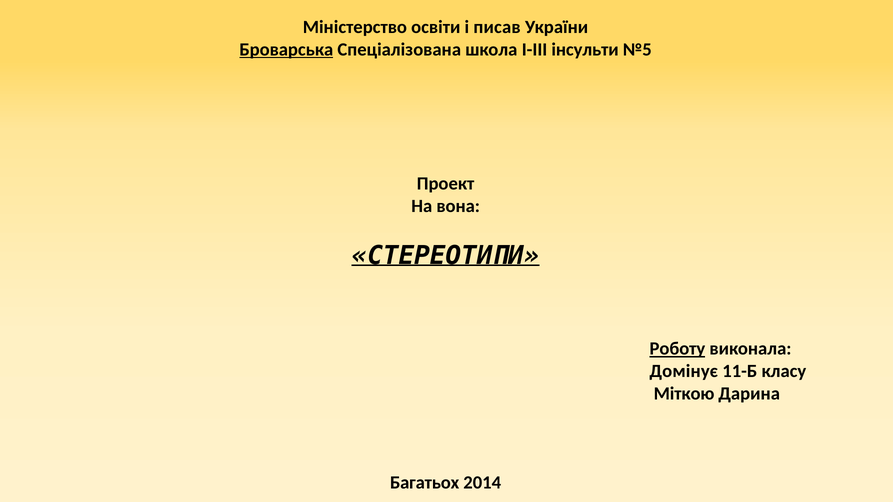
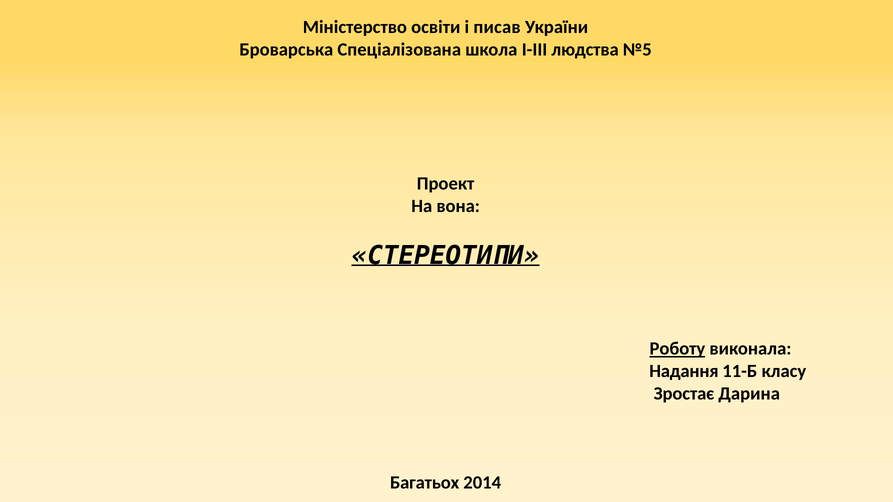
Броварська underline: present -> none
інсульти: інсульти -> людства
Домінує: Домінує -> Надання
Міткою: Міткою -> Зростає
